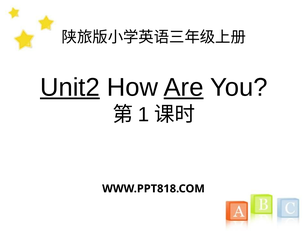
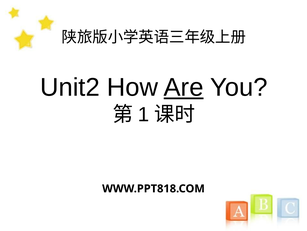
Unit2 underline: present -> none
